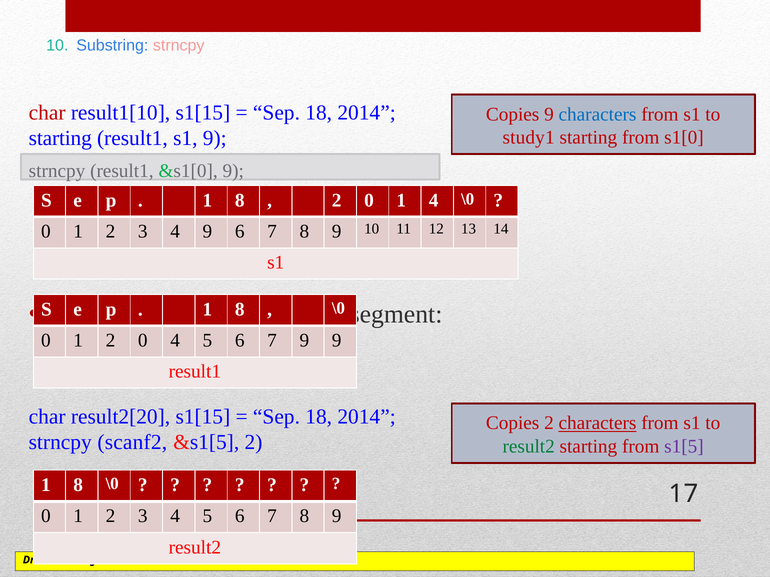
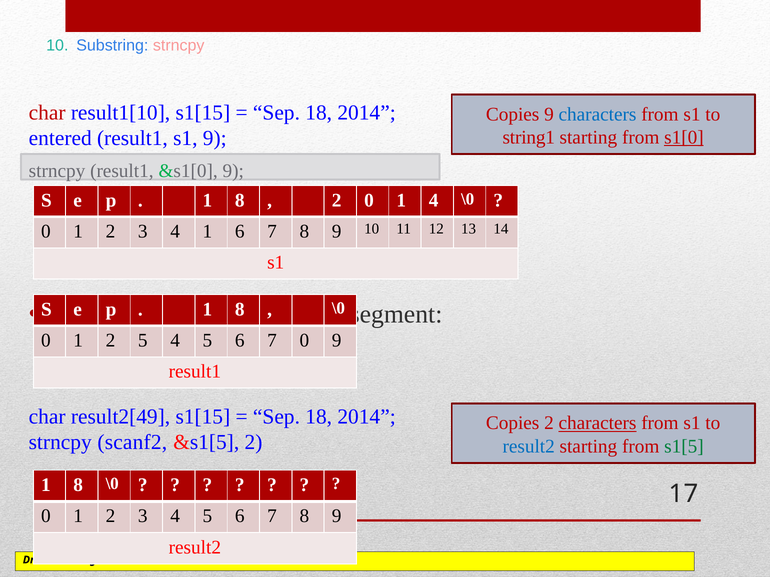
study1: study1 -> string1
s1[0 underline: none -> present
starting at (60, 138): starting -> entered
4 9: 9 -> 1
1 2 0: 0 -> 5
7 9: 9 -> 0
result2[20: result2[20 -> result2[49
result2 at (529, 447) colour: green -> blue
s1[5 colour: purple -> green
